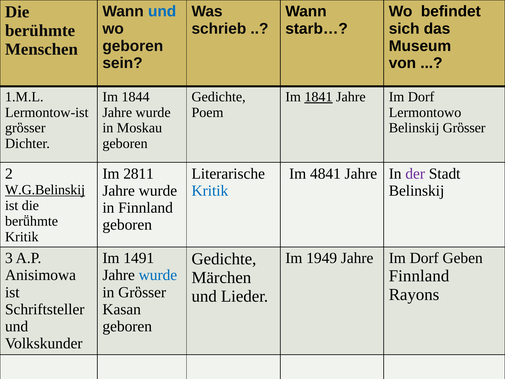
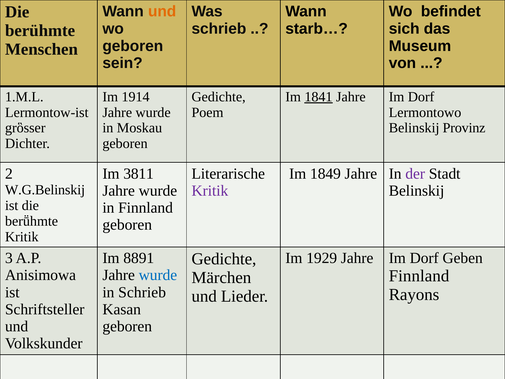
und at (162, 11) colour: blue -> orange
1844: 1844 -> 1914
Belinskij Grὃsser: Grὃsser -> Provinz
2811: 2811 -> 3811
4841: 4841 -> 1849
W.G.Belinskij underline: present -> none
Kritik at (210, 191) colour: blue -> purple
1491: 1491 -> 8891
1949: 1949 -> 1929
in Grὃsser: Grὃsser -> Schrieb
